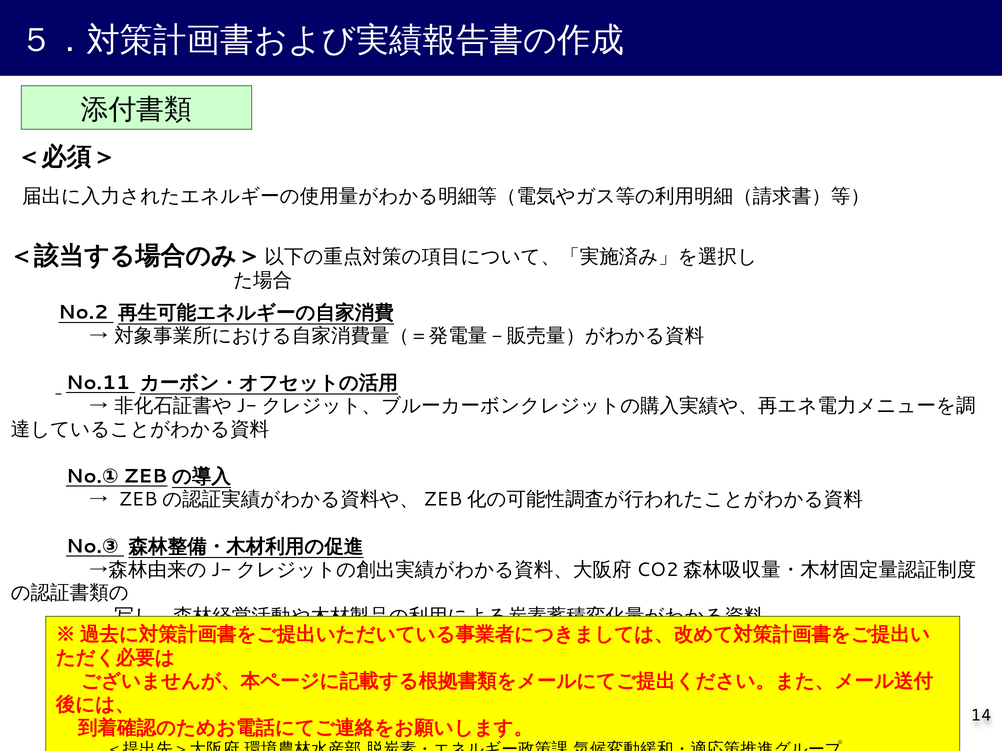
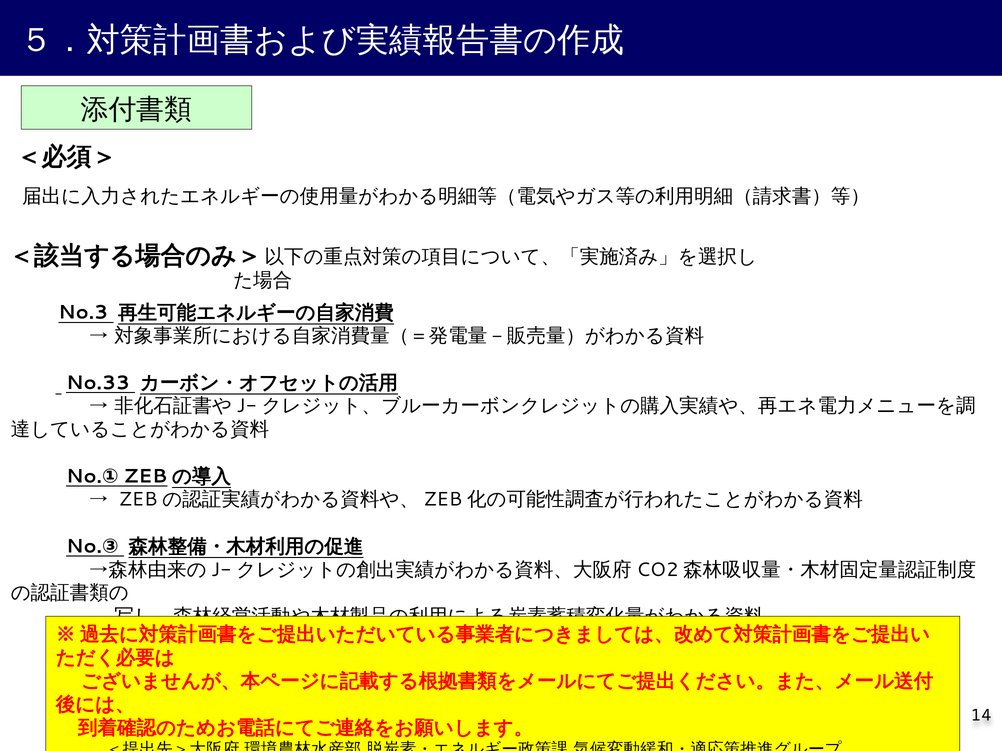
No.2: No.2 -> No.3
No.11: No.11 -> No.33
